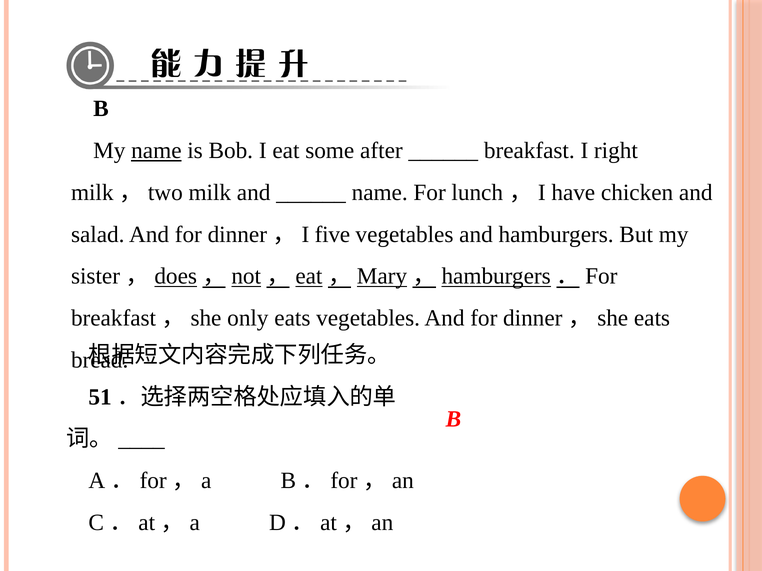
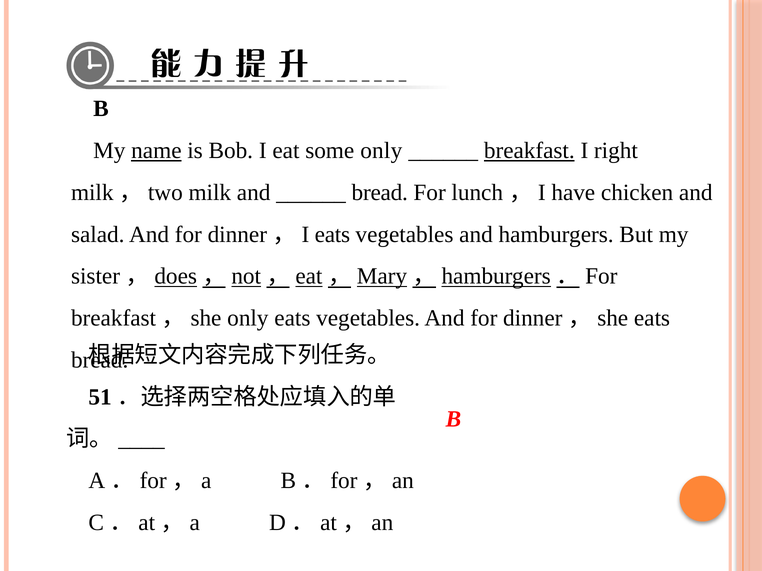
some after: after -> only
breakfast underline: none -> present
name at (380, 193): name -> bread
dinner，I five: five -> eats
